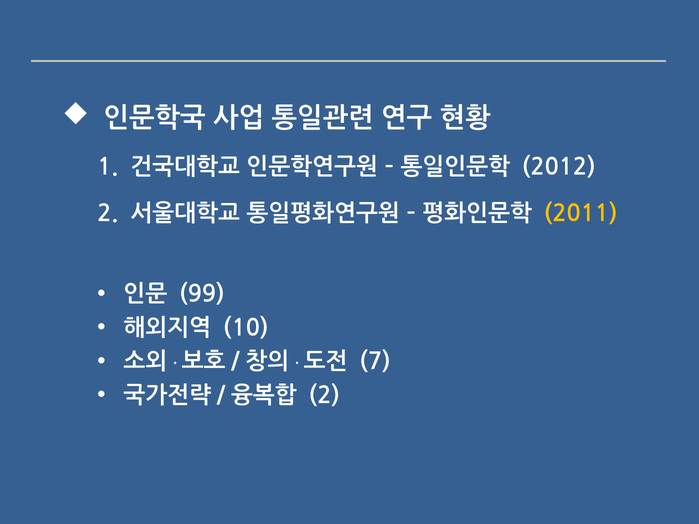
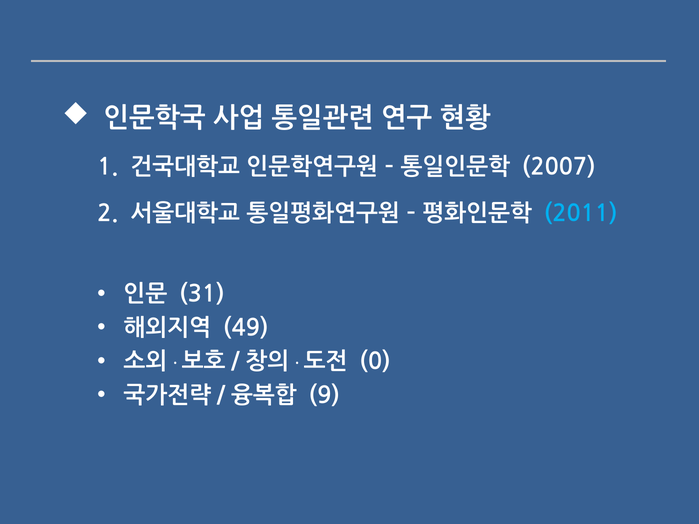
2012: 2012 -> 2007
2011 colour: yellow -> light blue
99: 99 -> 31
10: 10 -> 49
7: 7 -> 0
2 at (324, 396): 2 -> 9
